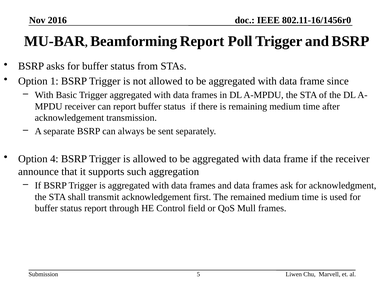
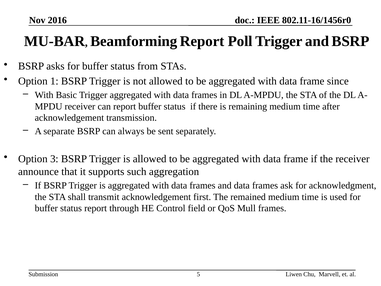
4: 4 -> 3
